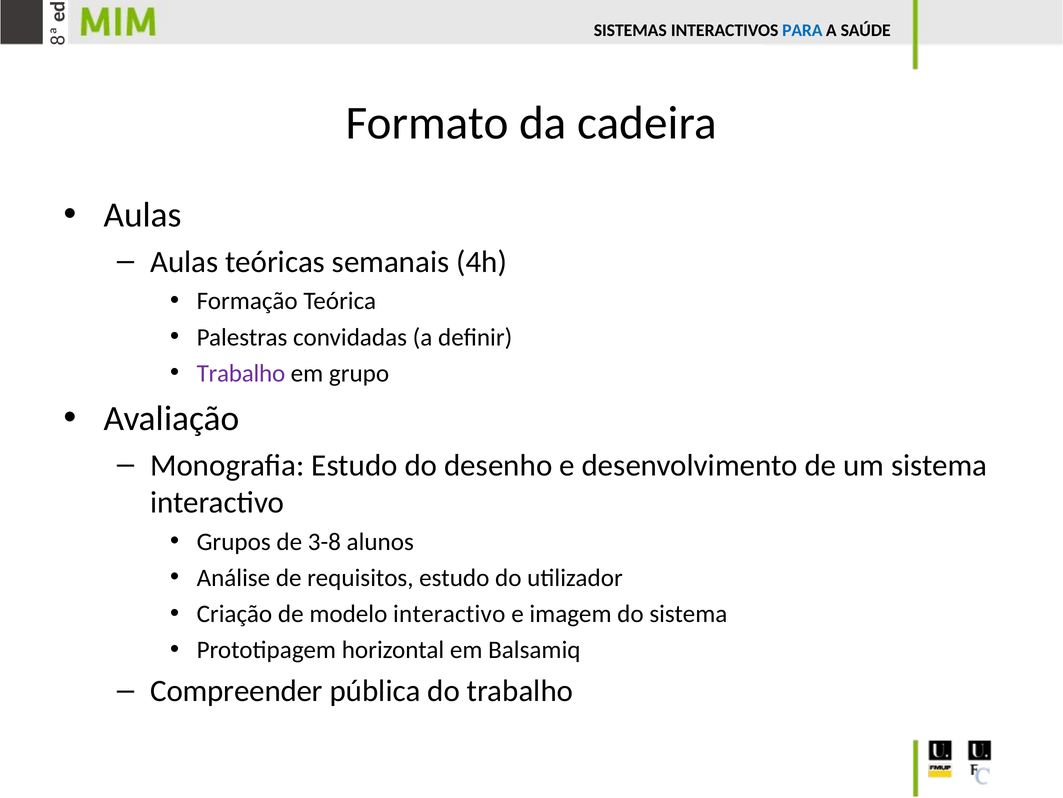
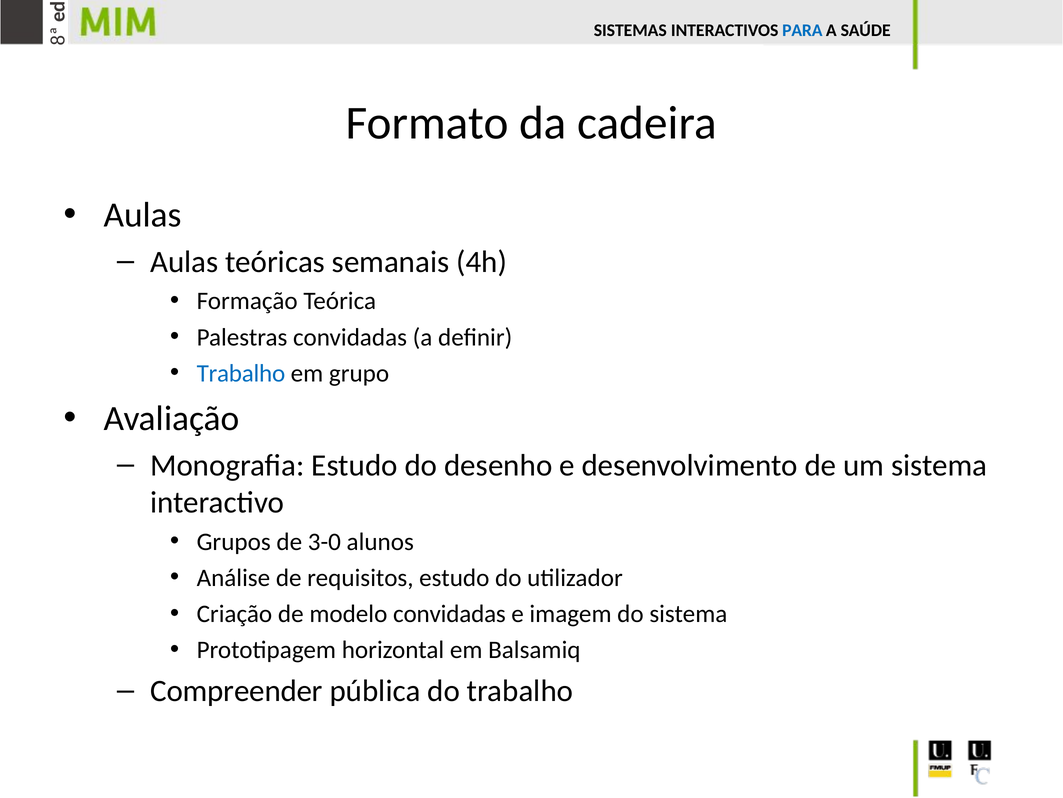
Trabalho at (241, 373) colour: purple -> blue
3-8: 3-8 -> 3-0
modelo interactivo: interactivo -> convidadas
